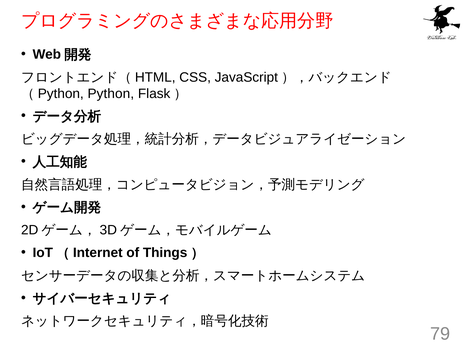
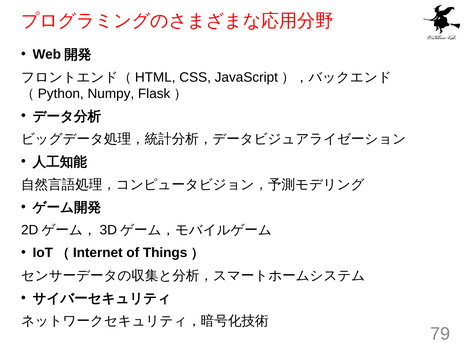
Python: Python -> Numpy
